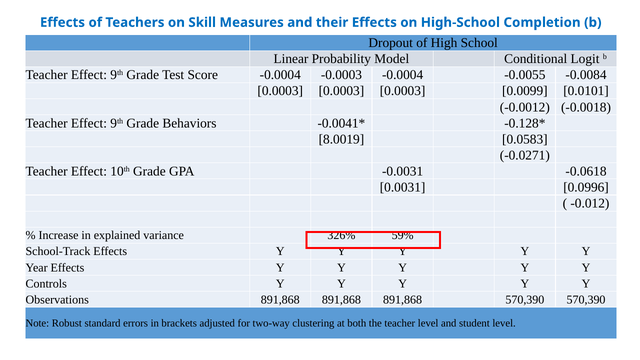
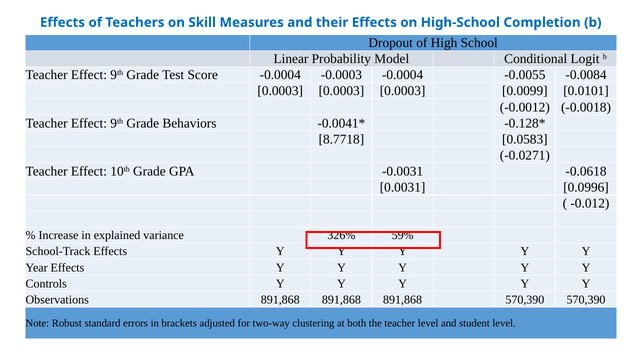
8.0019: 8.0019 -> 8.7718
